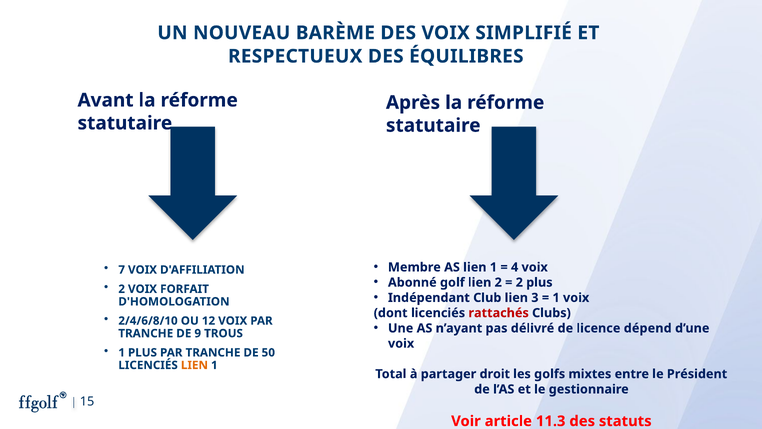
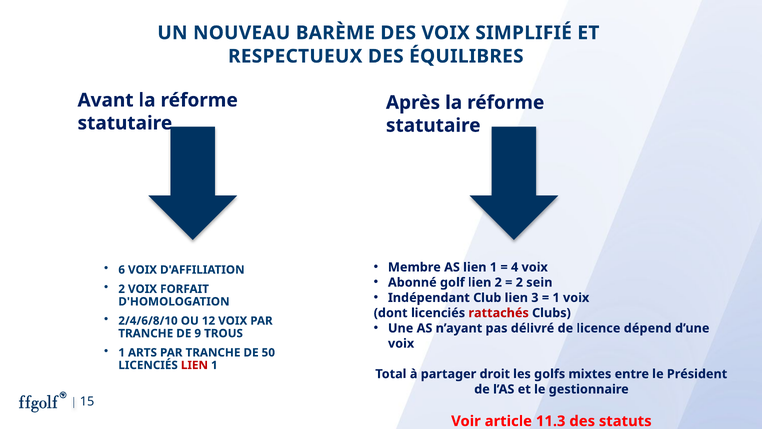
7: 7 -> 6
2 plus: plus -> sein
1 PLUS: PLUS -> ARTS
LIEN at (194, 365) colour: orange -> red
